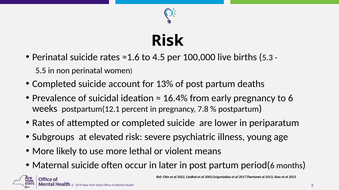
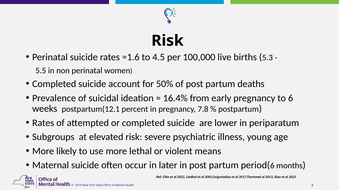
13%: 13% -> 50%
